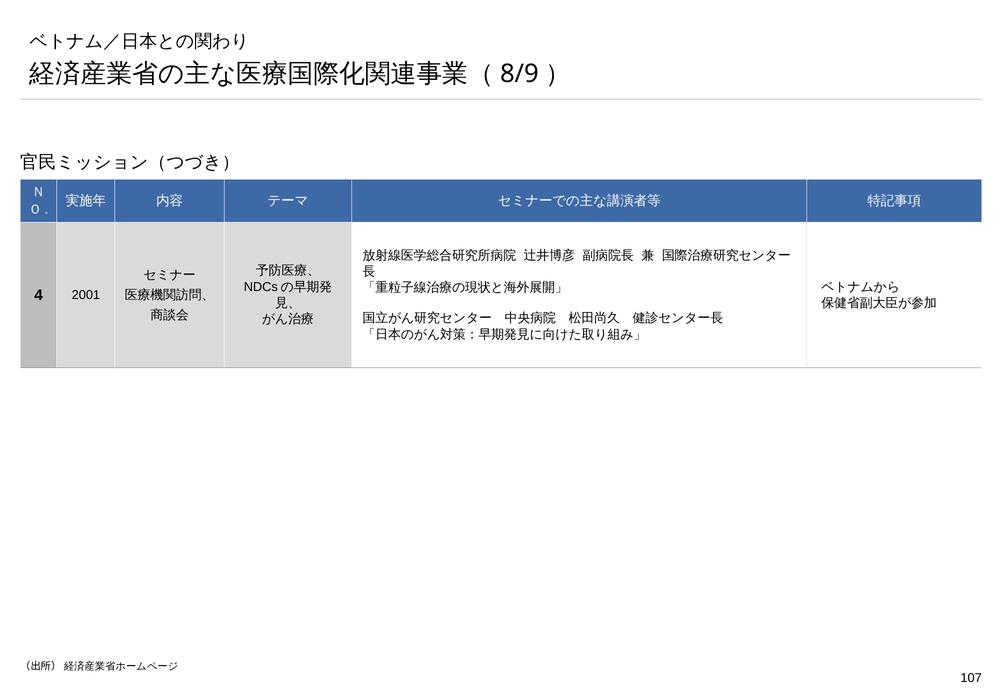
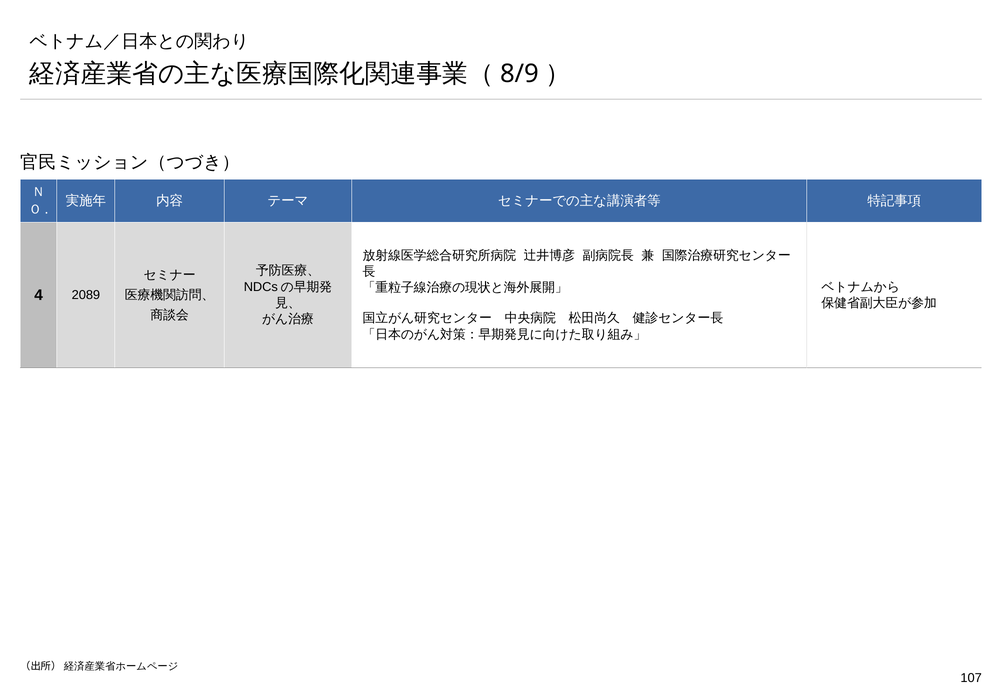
2001: 2001 -> 2089
